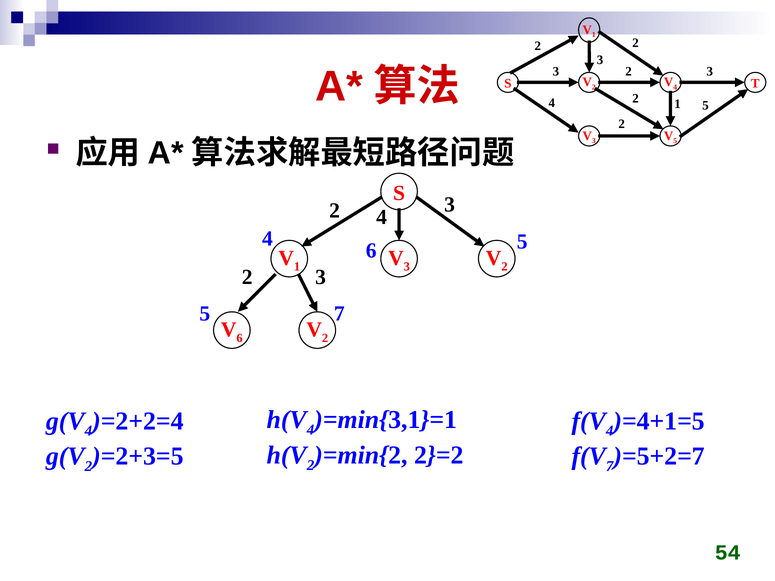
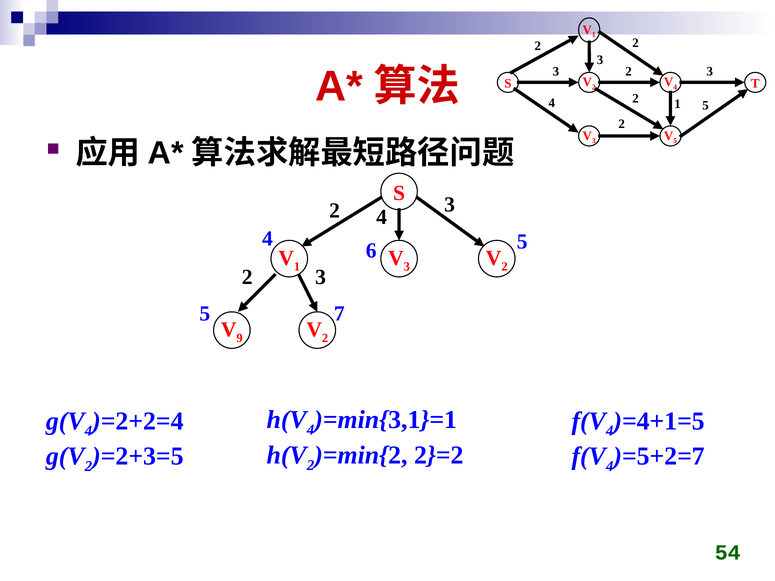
6 at (240, 338): 6 -> 9
7 at (610, 467): 7 -> 4
